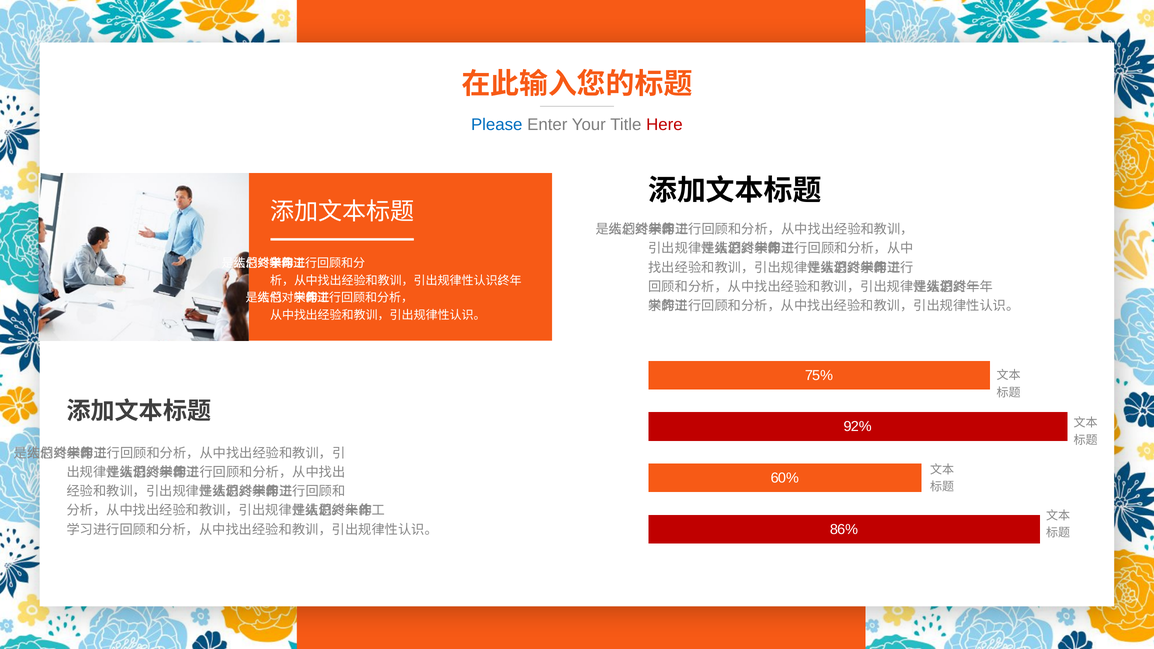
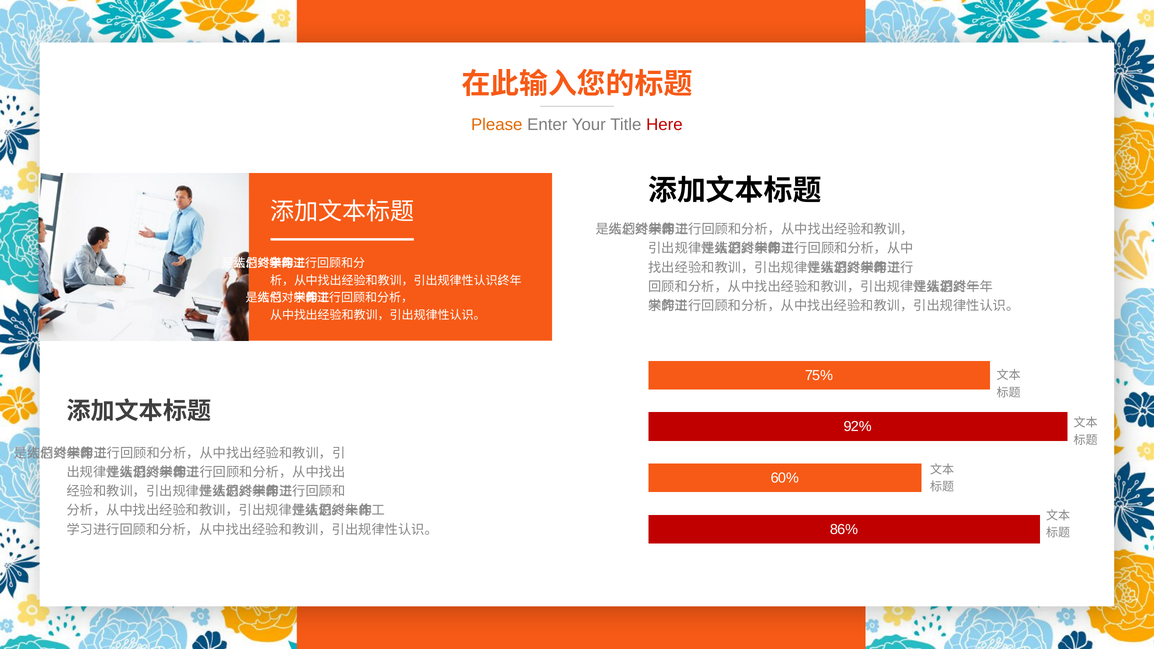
Please colour: blue -> orange
